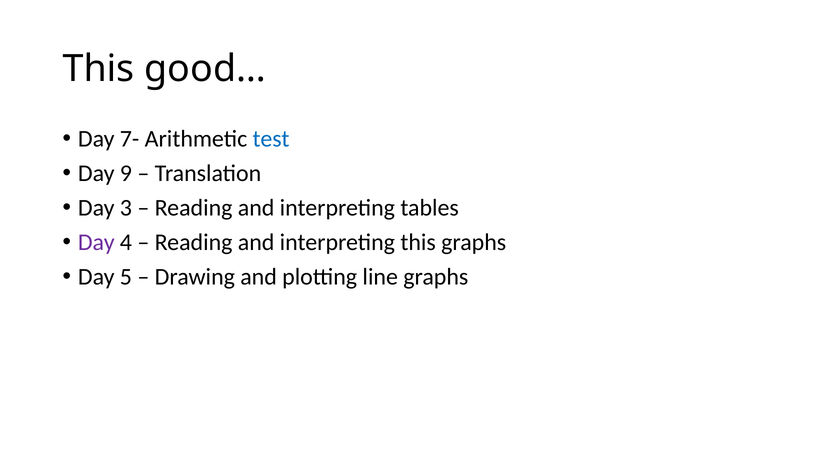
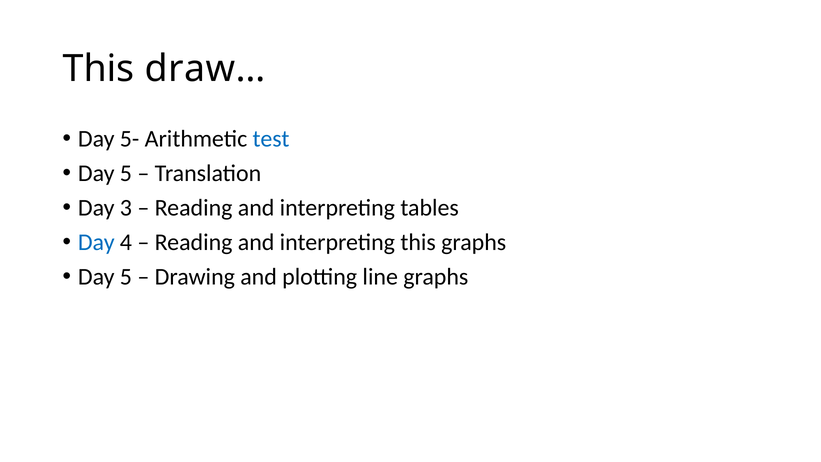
good…: good… -> draw…
7-: 7- -> 5-
9 at (126, 173): 9 -> 5
Day at (96, 242) colour: purple -> blue
